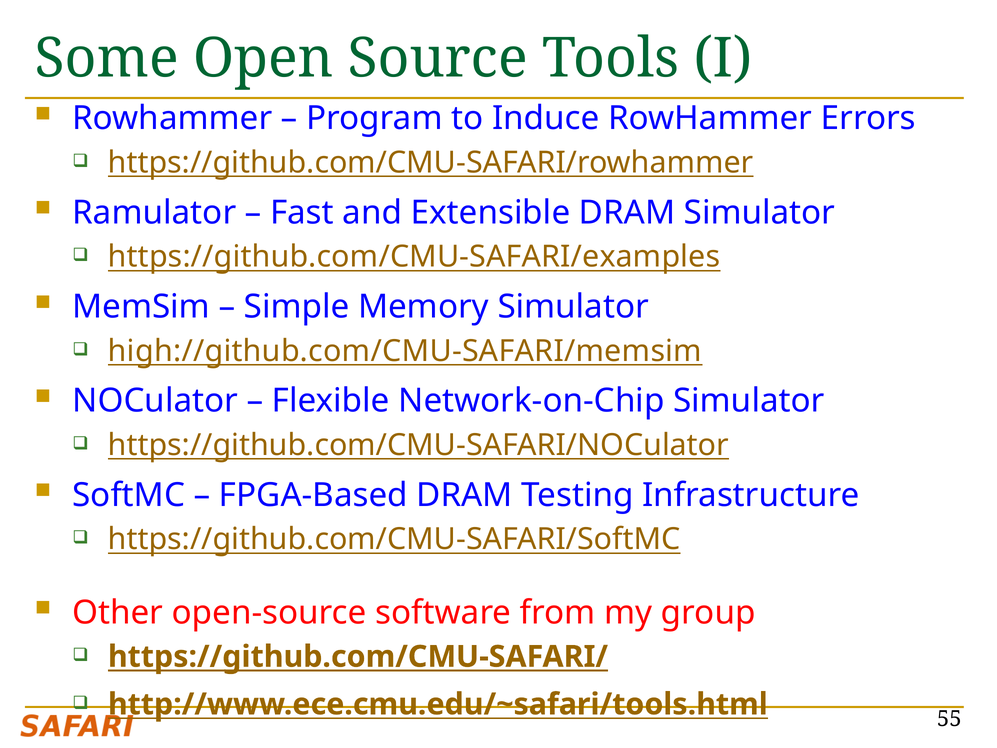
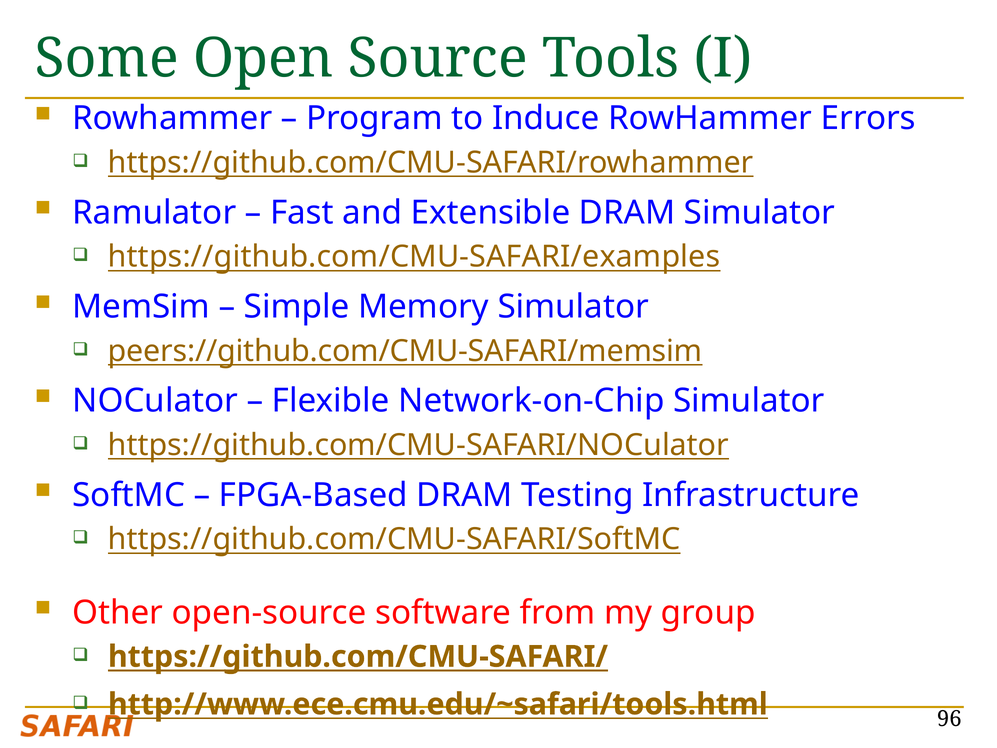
high://github.com/CMU-SAFARI/memsim: high://github.com/CMU-SAFARI/memsim -> peers://github.com/CMU-SAFARI/memsim
55: 55 -> 96
